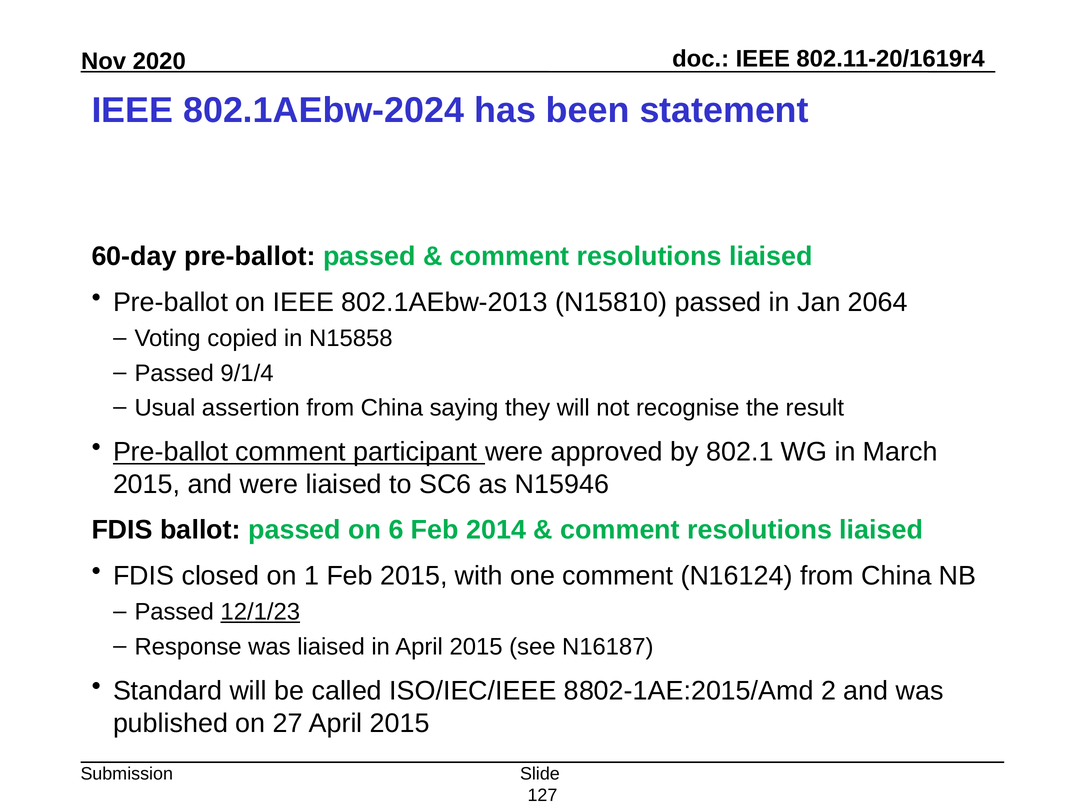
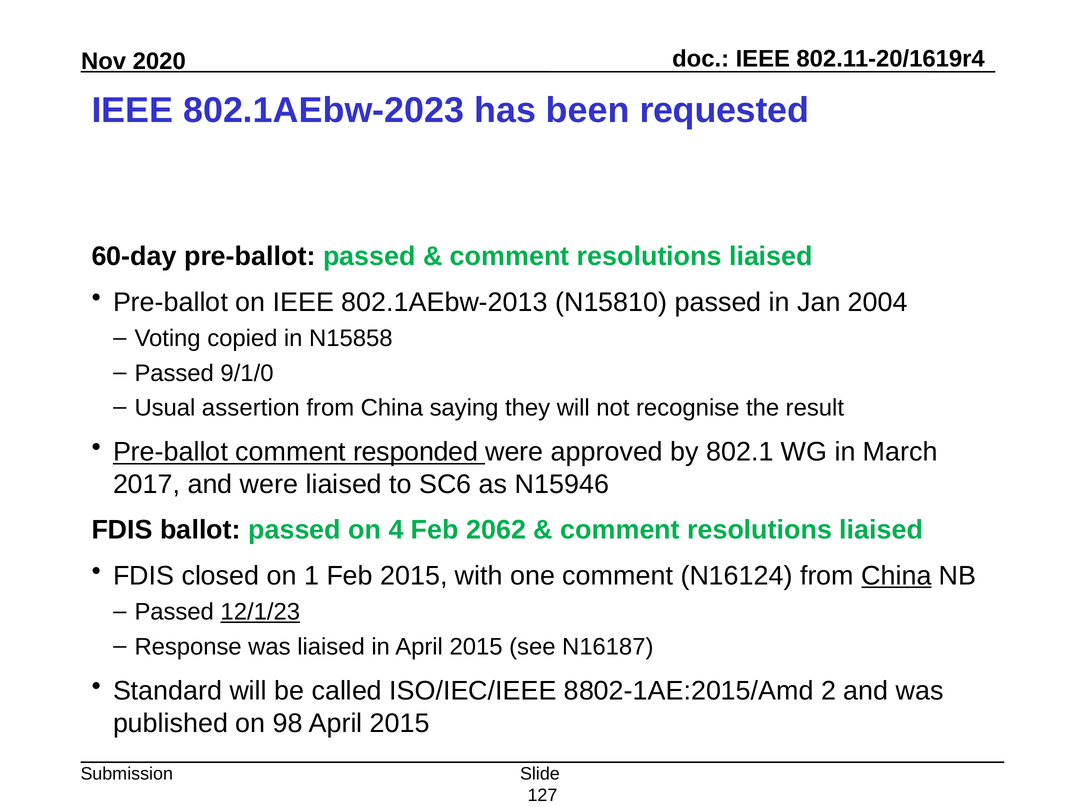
802.1AEbw-2024: 802.1AEbw-2024 -> 802.1AEbw-2023
statement: statement -> requested
2064: 2064 -> 2004
9/1/4: 9/1/4 -> 9/1/0
participant: participant -> responded
2015 at (147, 484): 2015 -> 2017
6: 6 -> 4
2014: 2014 -> 2062
China at (896, 576) underline: none -> present
27: 27 -> 98
